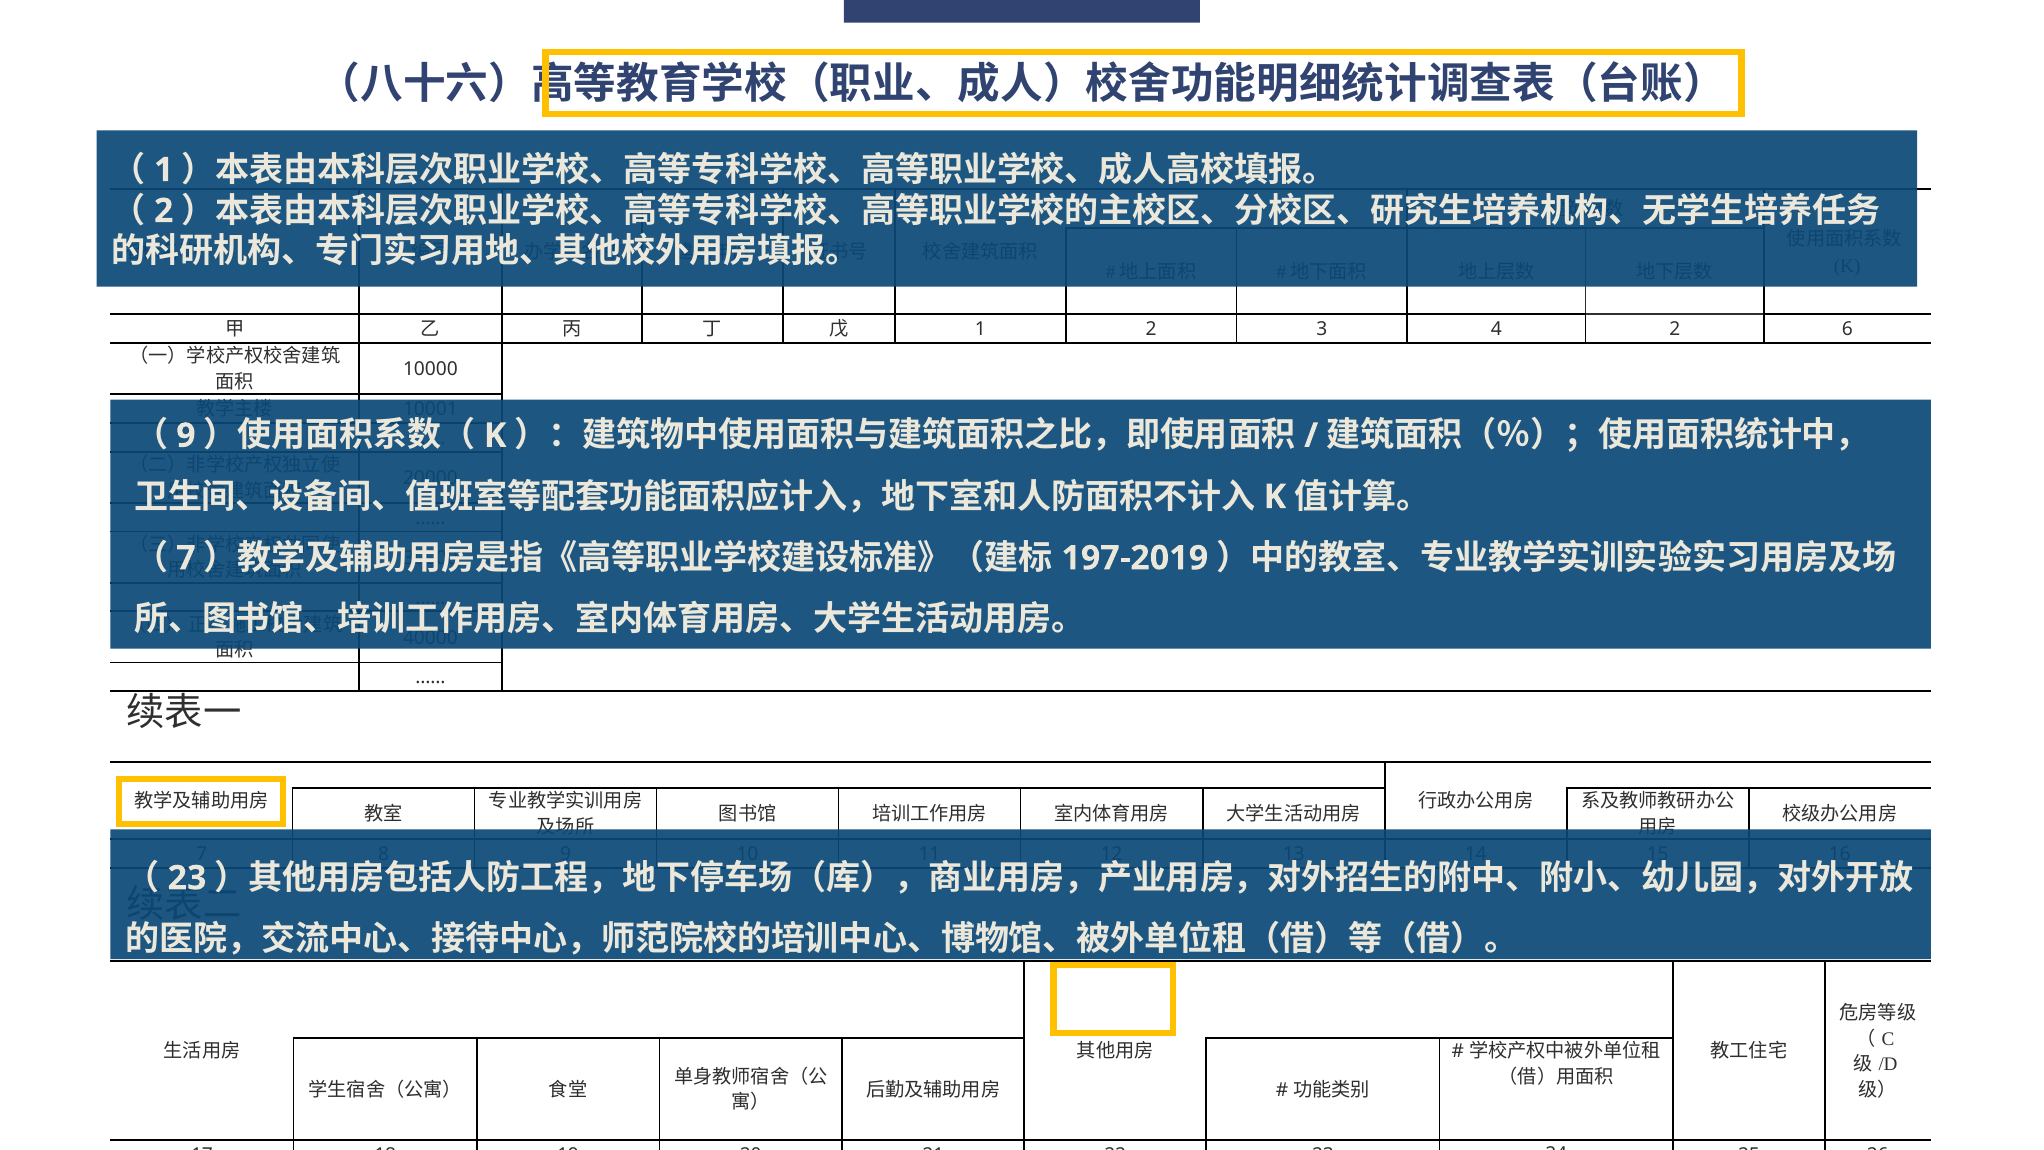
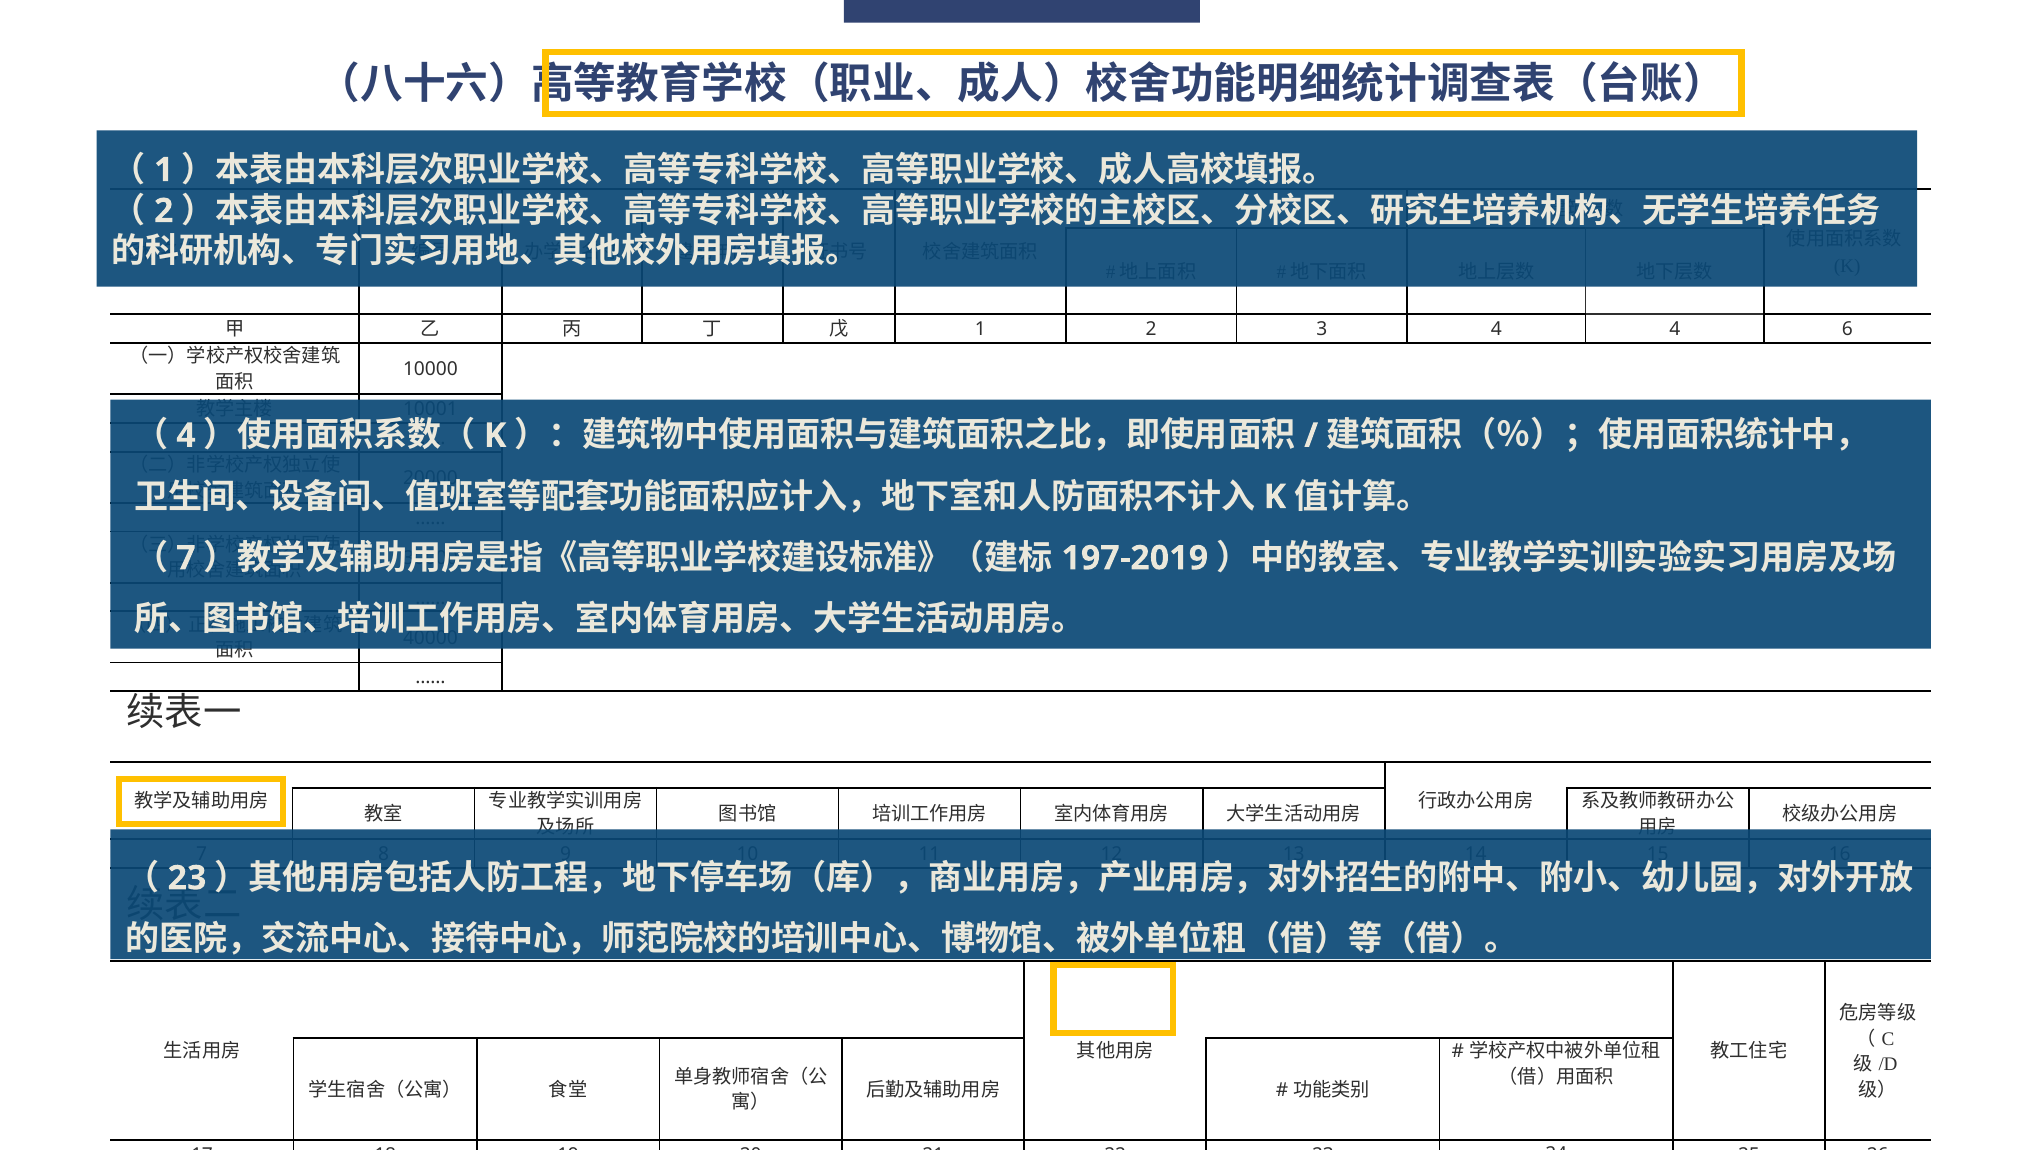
4 2: 2 -> 4
9 at (186, 435): 9 -> 4
